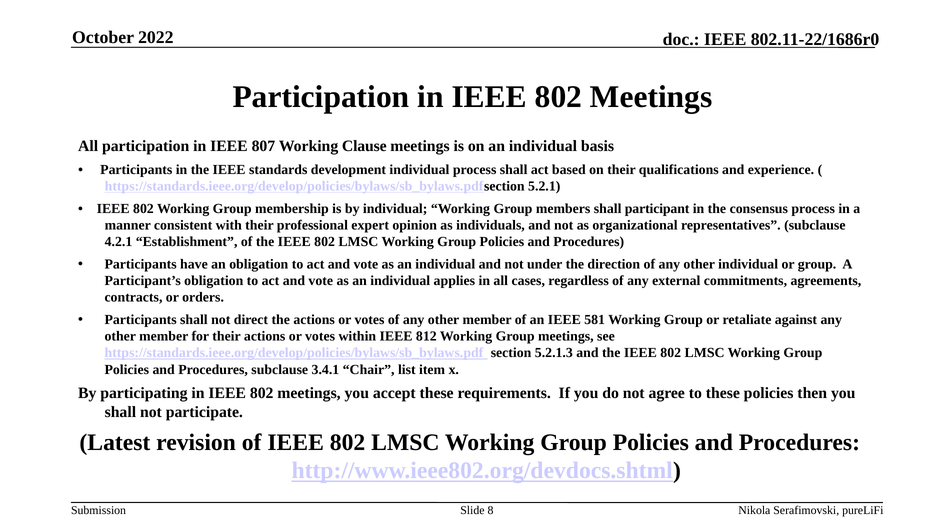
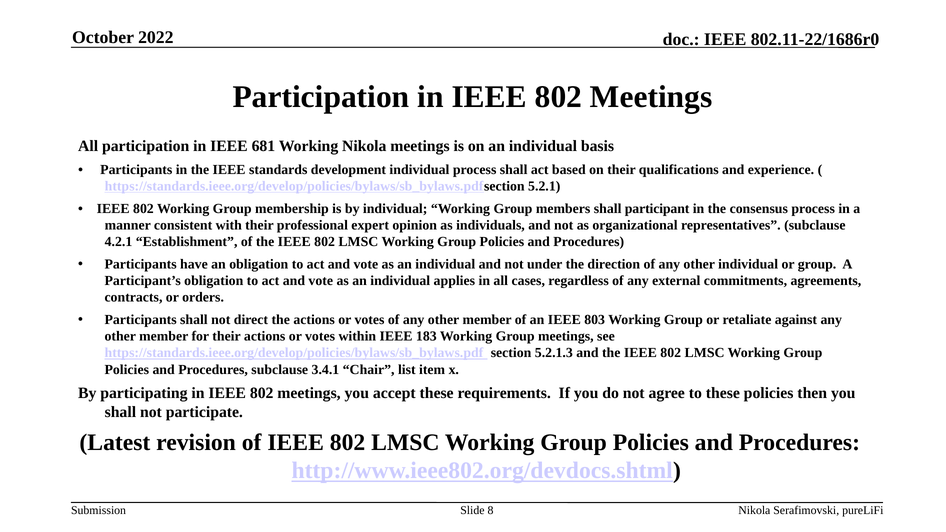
807: 807 -> 681
Working Clause: Clause -> Nikola
581: 581 -> 803
812: 812 -> 183
